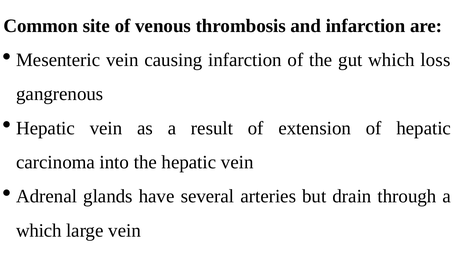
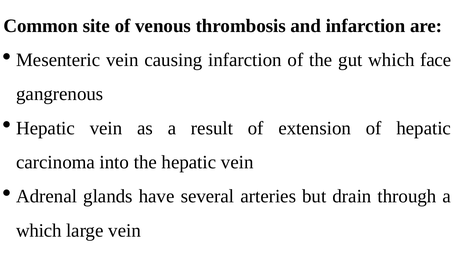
loss: loss -> face
